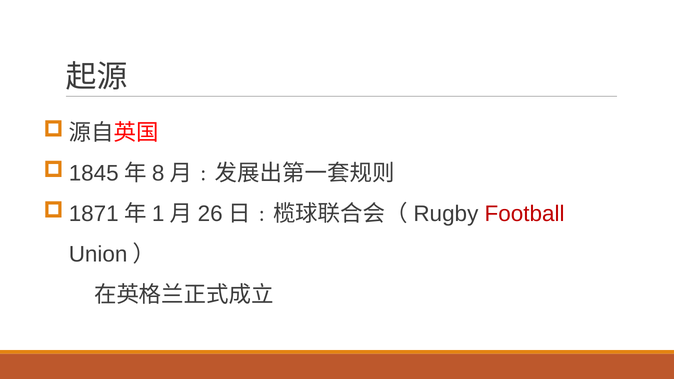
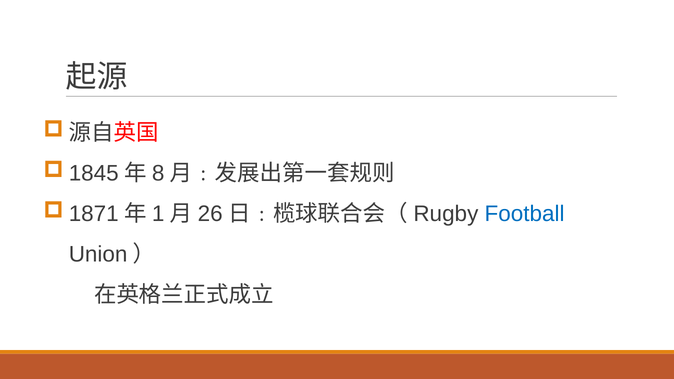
Football colour: red -> blue
